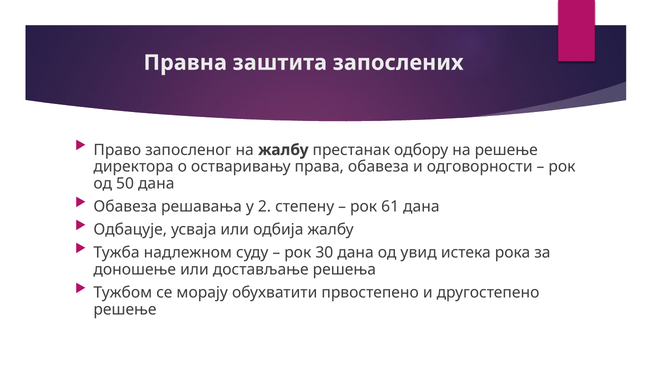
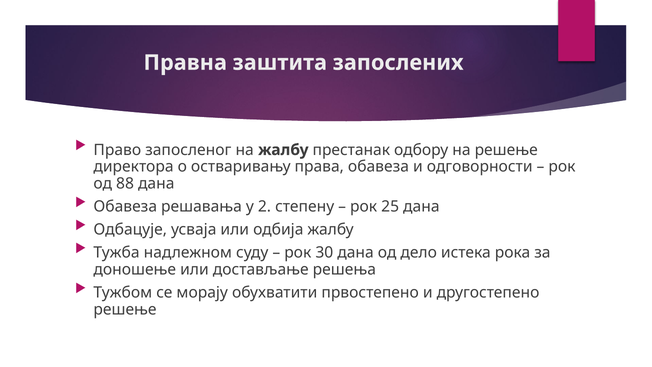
50: 50 -> 88
61: 61 -> 25
увид: увид -> дело
